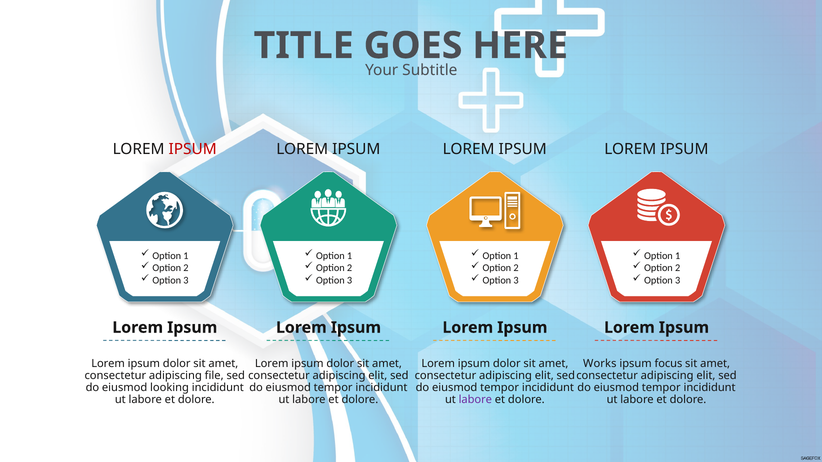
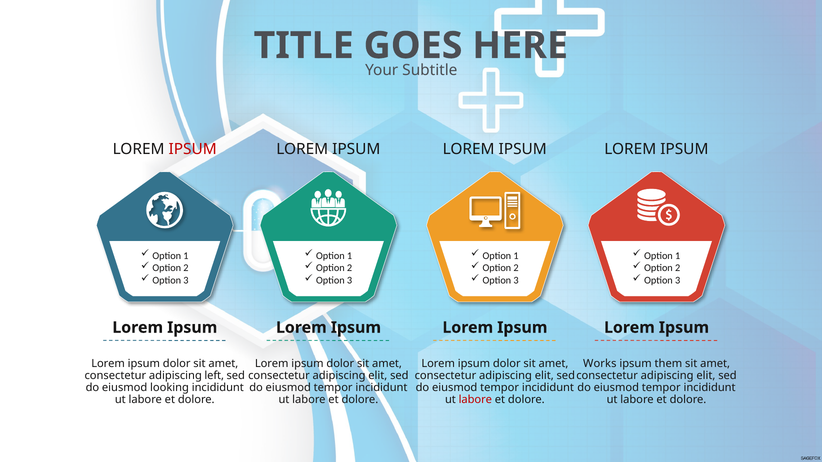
focus: focus -> them
file: file -> left
labore at (475, 400) colour: purple -> red
